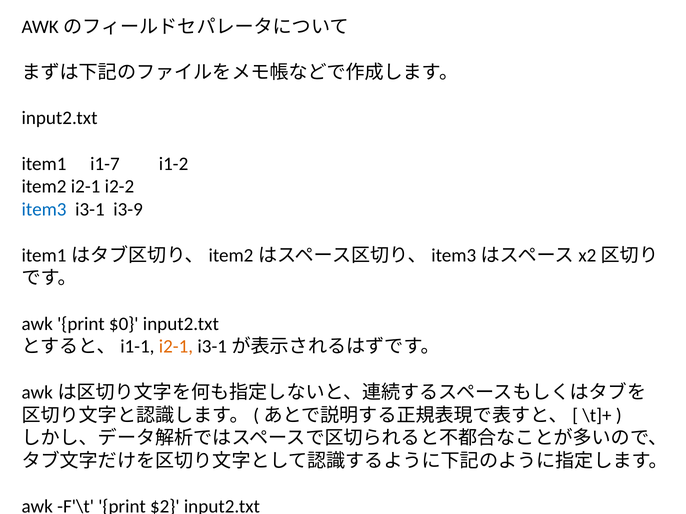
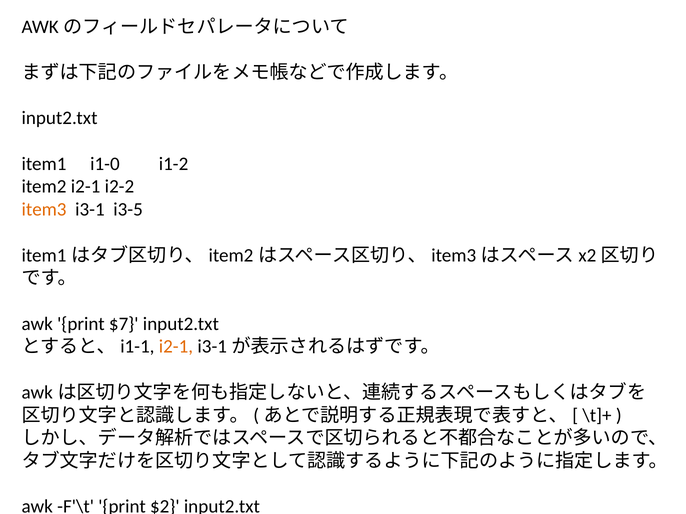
i1-7: i1-7 -> i1-0
item3 colour: blue -> orange
i3-9: i3-9 -> i3-5
$0: $0 -> $7
